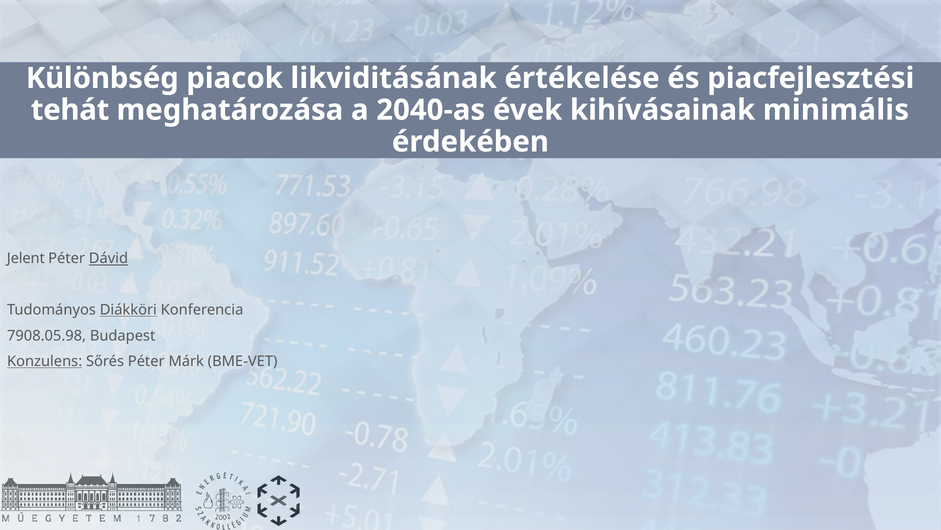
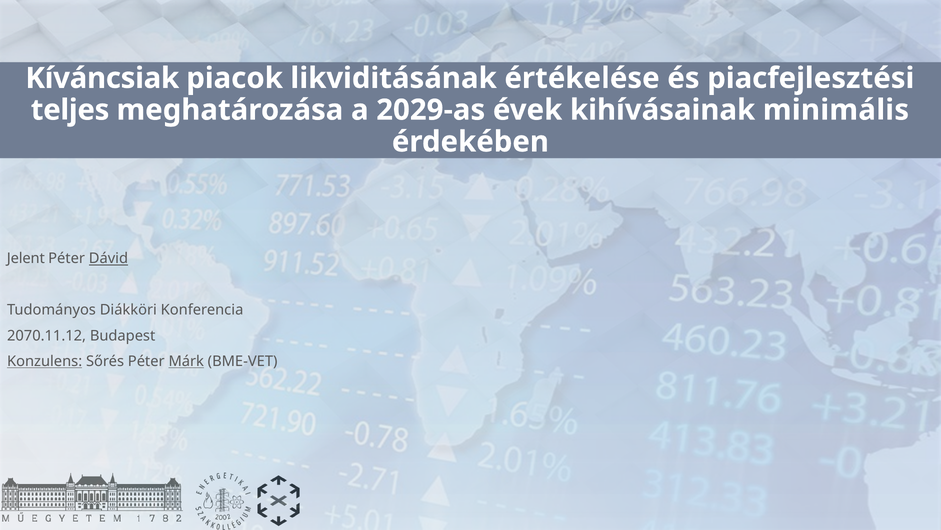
Különbség: Különbség -> Kíváncsiak
tehát: tehát -> teljes
2040-as: 2040-as -> 2029-as
Diákköri underline: present -> none
7908.05.98: 7908.05.98 -> 2070.11.12
Márk underline: none -> present
